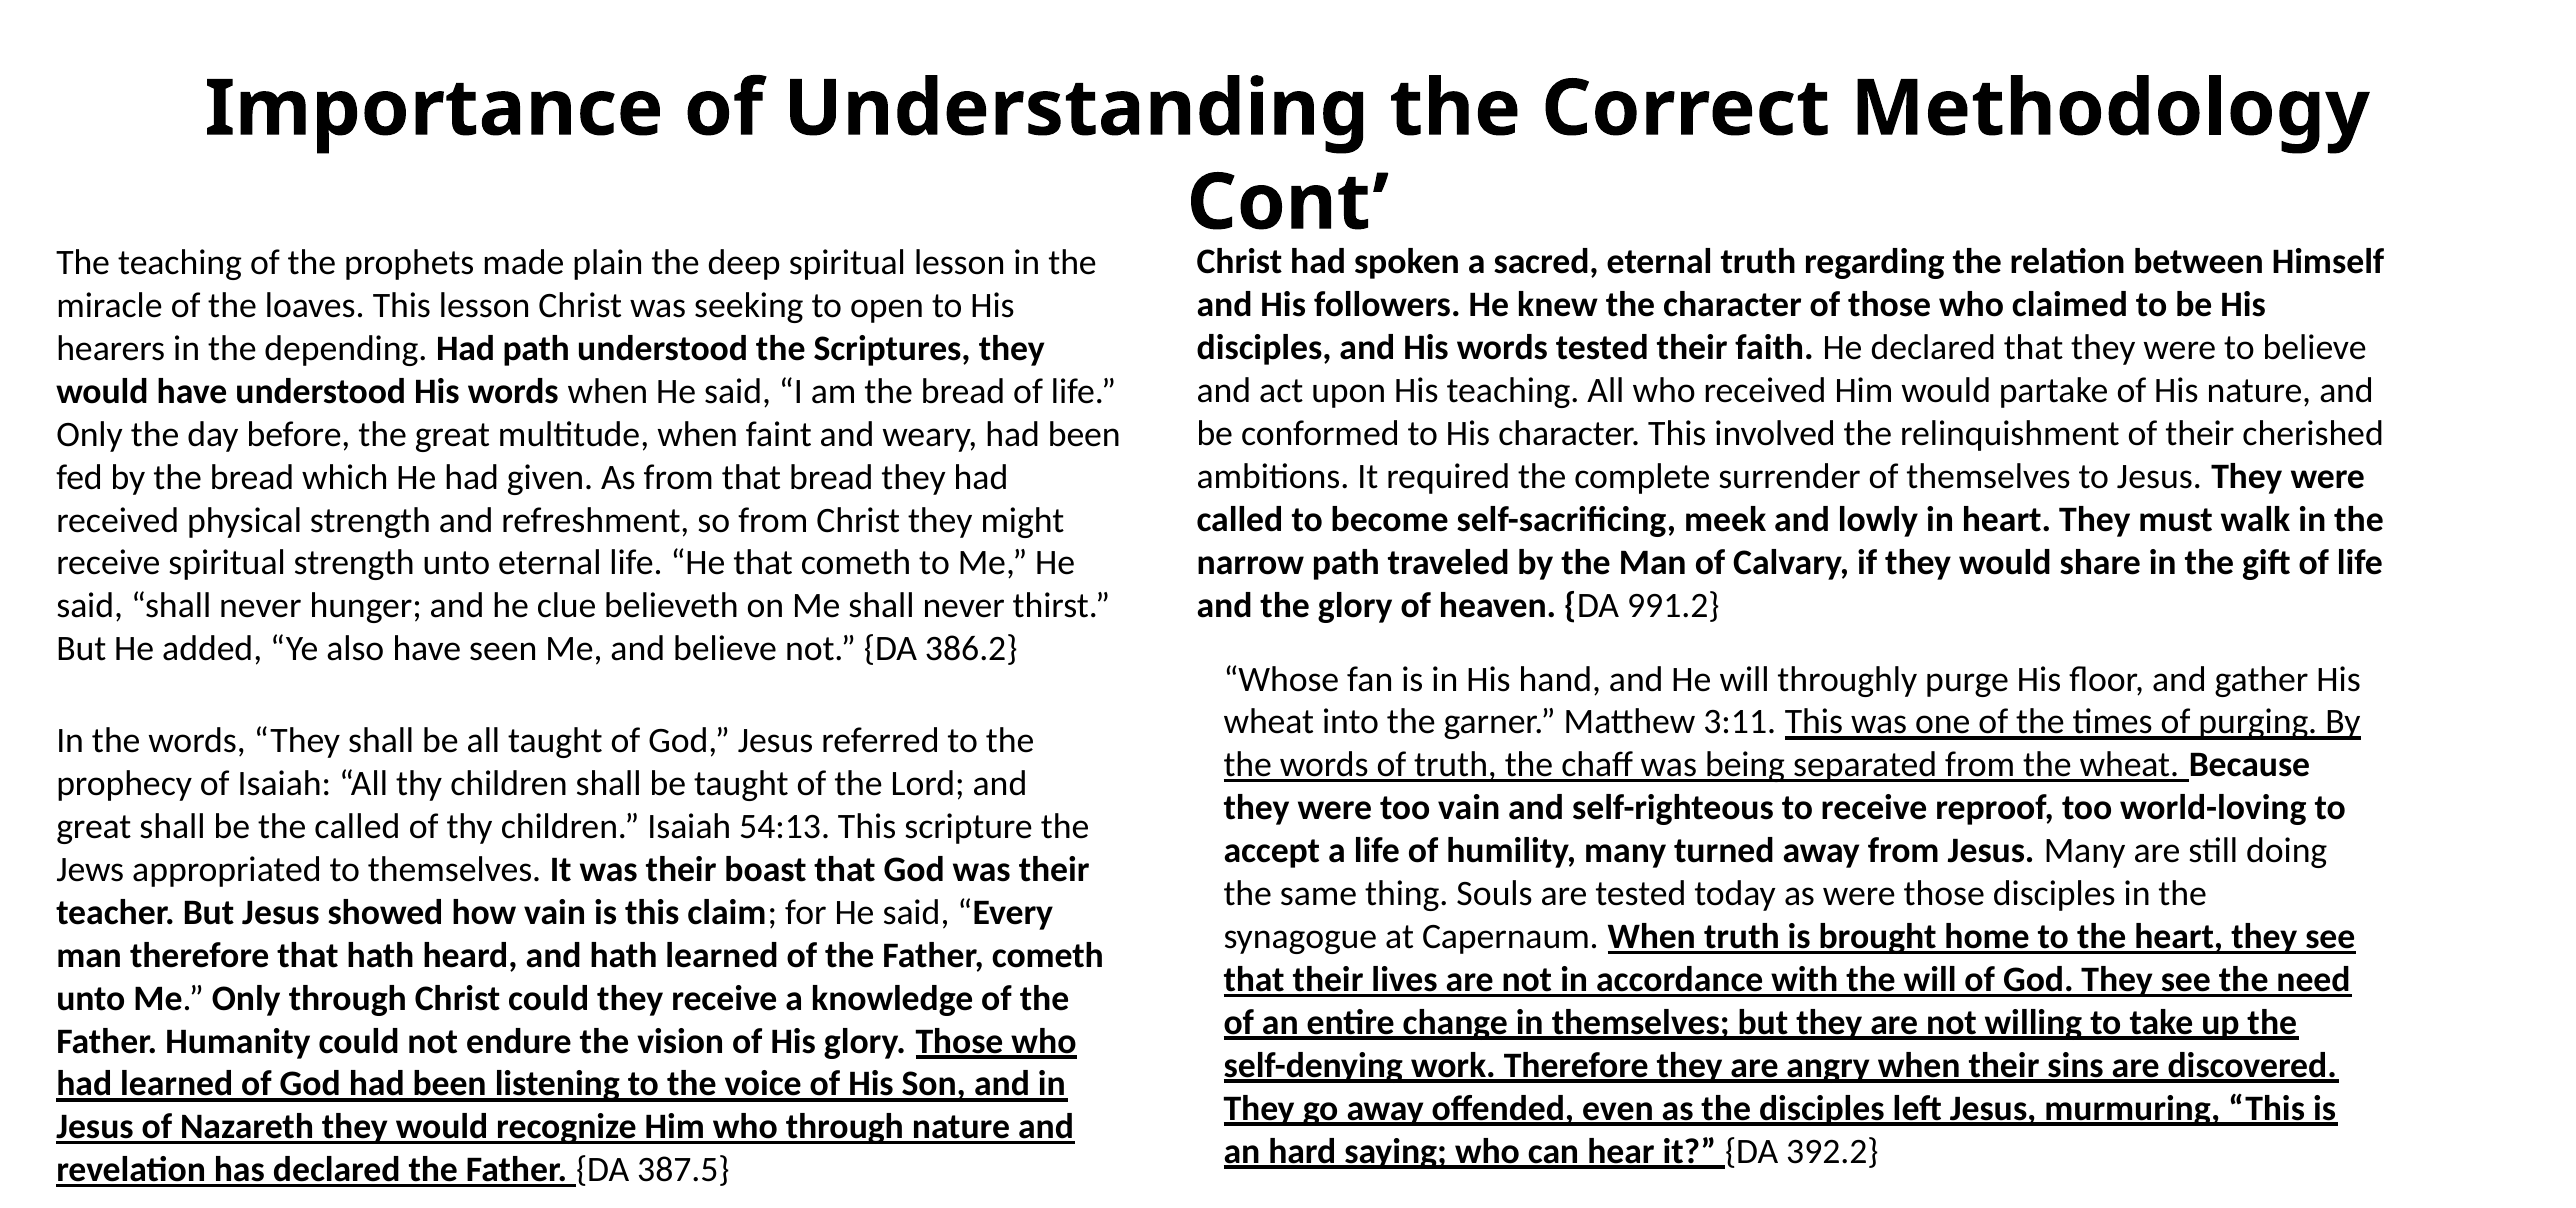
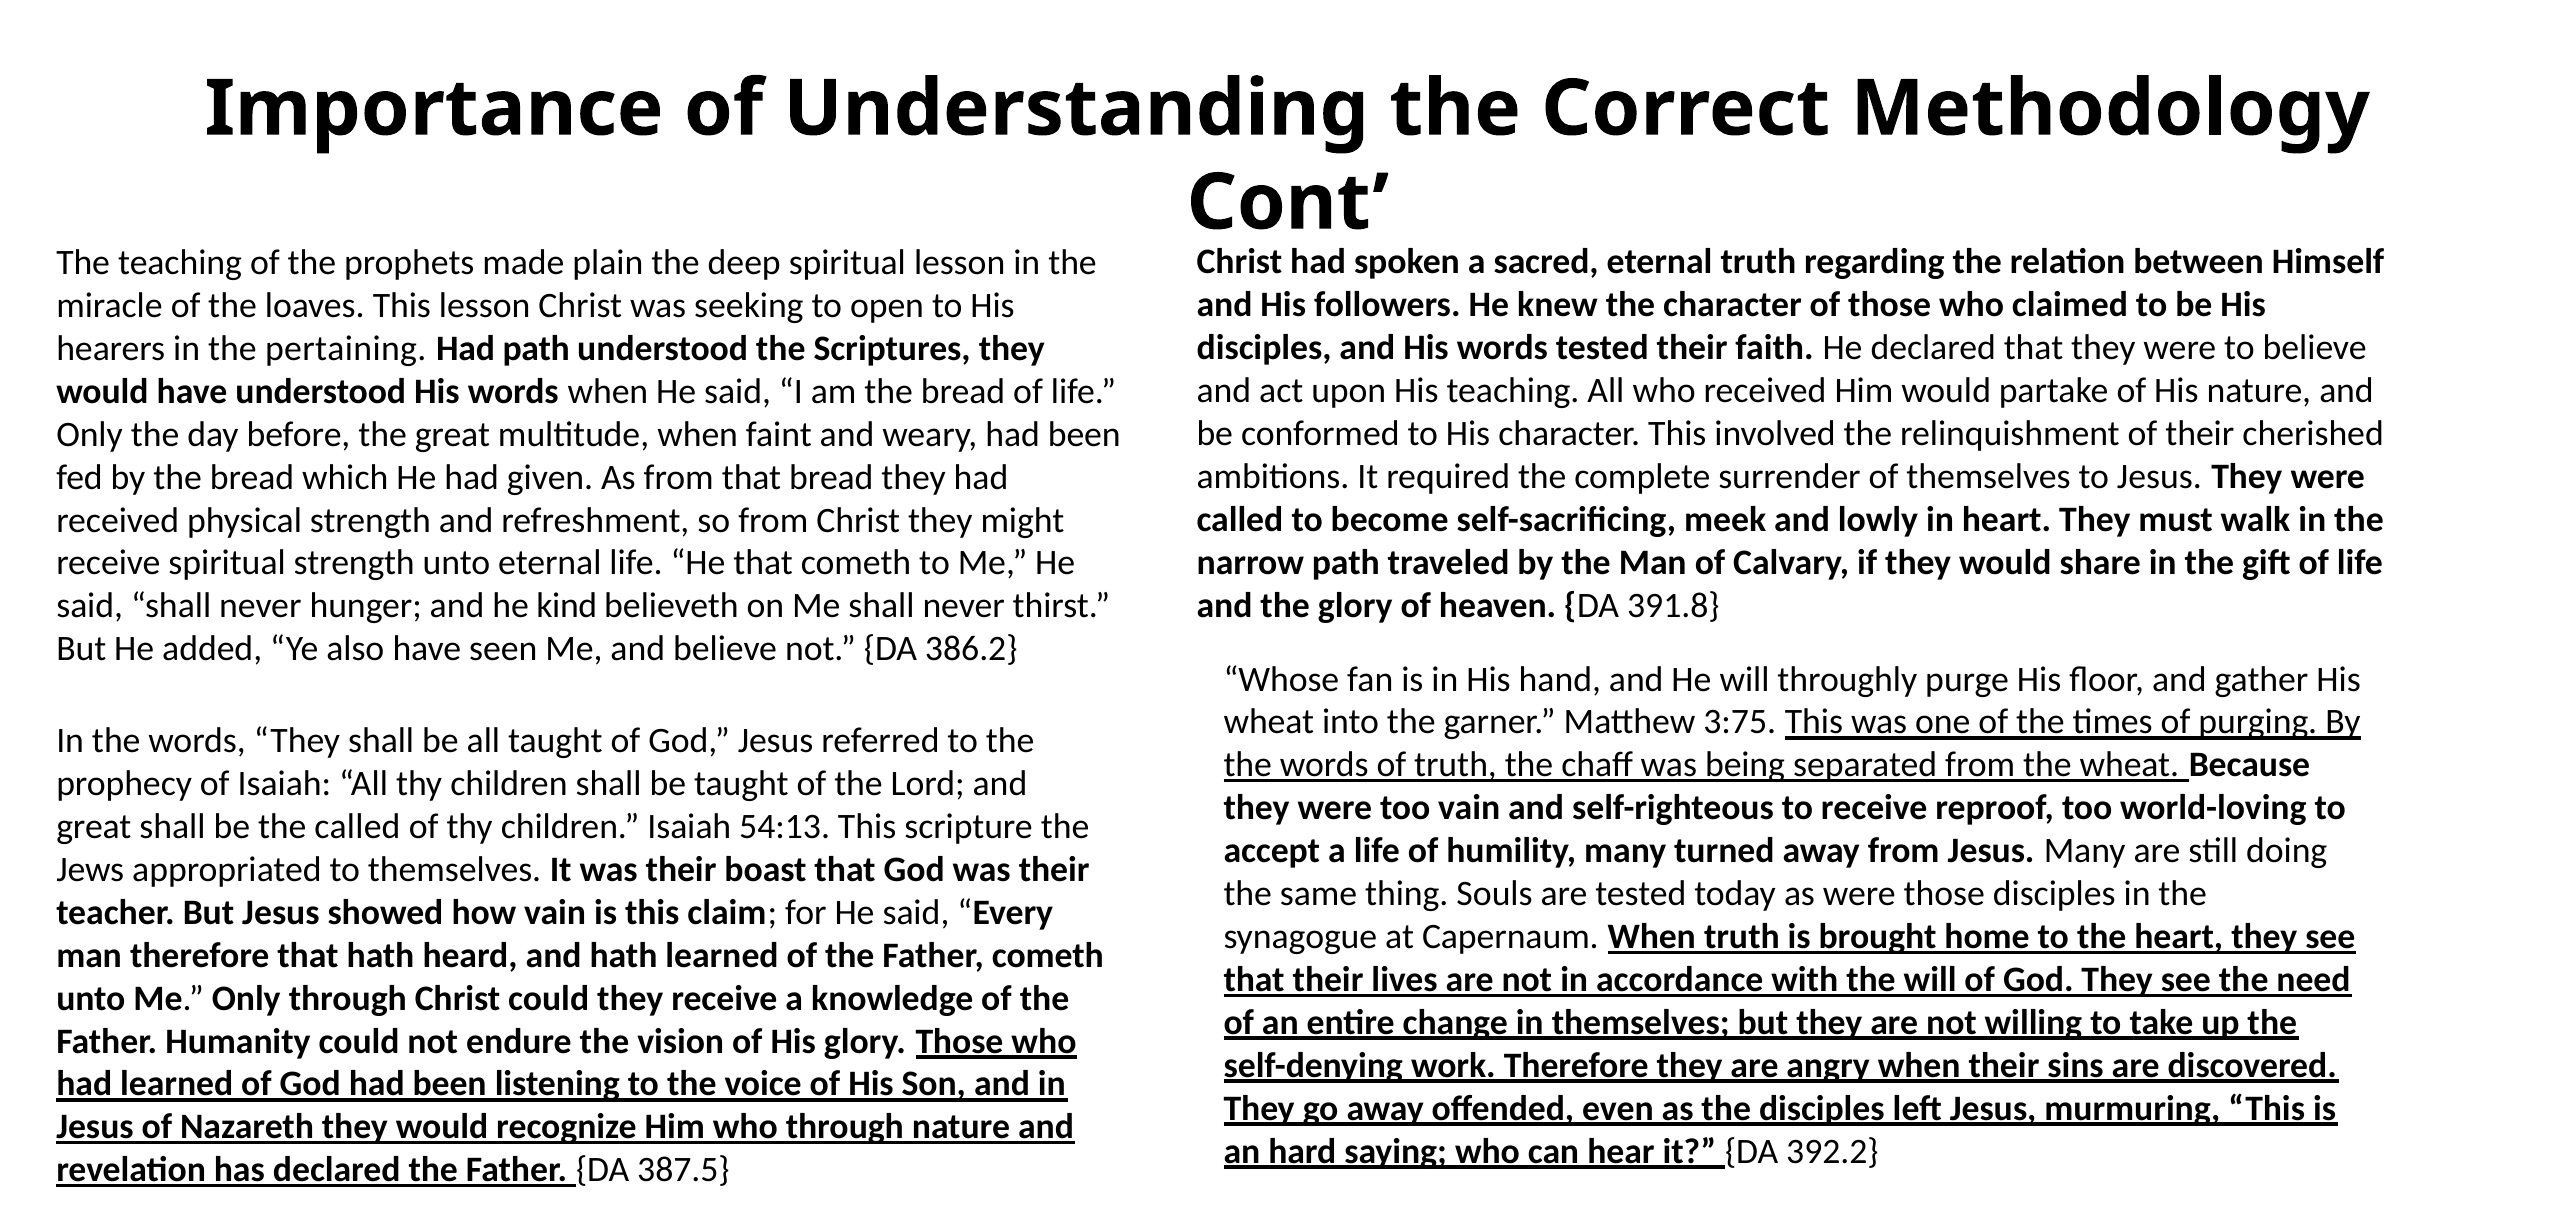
depending: depending -> pertaining
991.2: 991.2 -> 391.8
clue: clue -> kind
3:11: 3:11 -> 3:75
